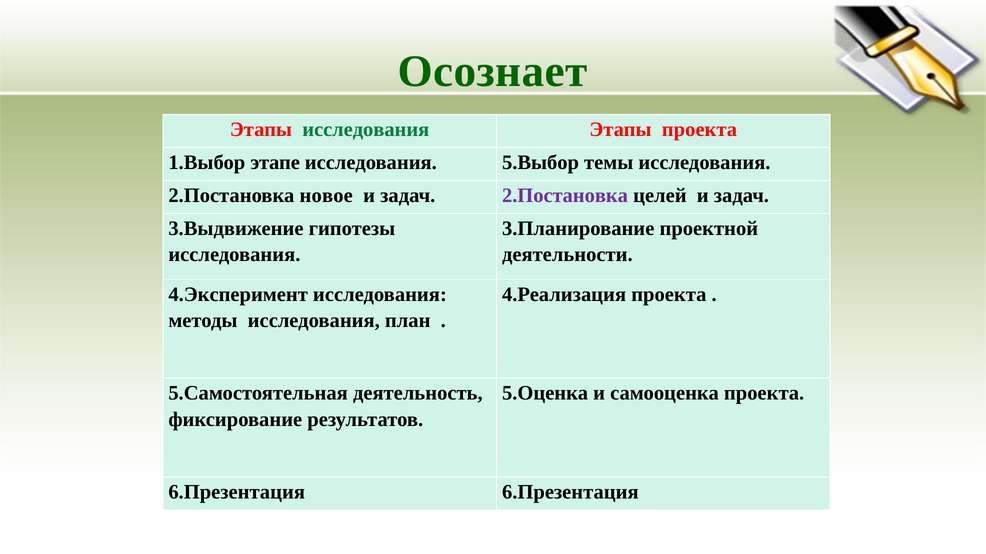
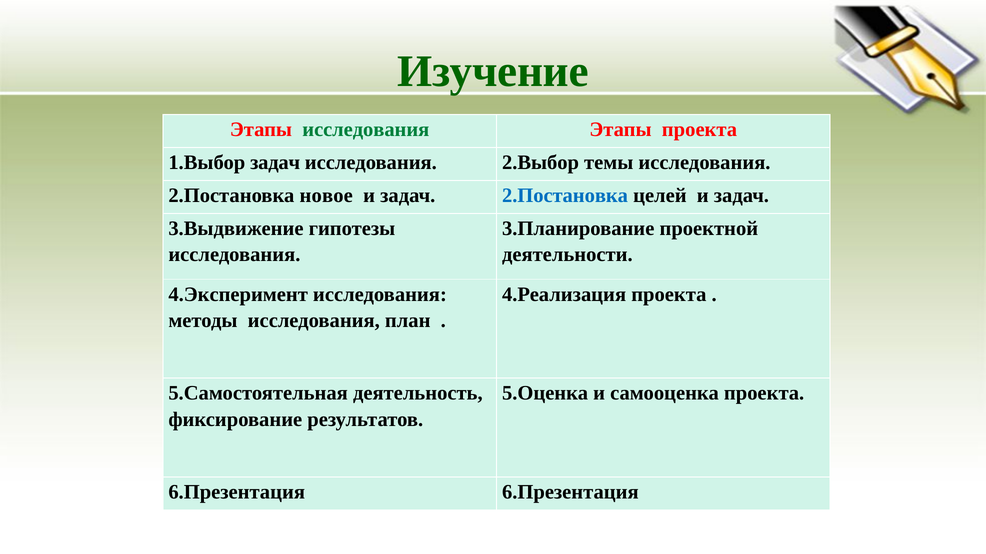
Осознает: Осознает -> Изучение
1.Выбор этапе: этапе -> задач
5.Выбор: 5.Выбор -> 2.Выбор
2.Постановка at (565, 196) colour: purple -> blue
